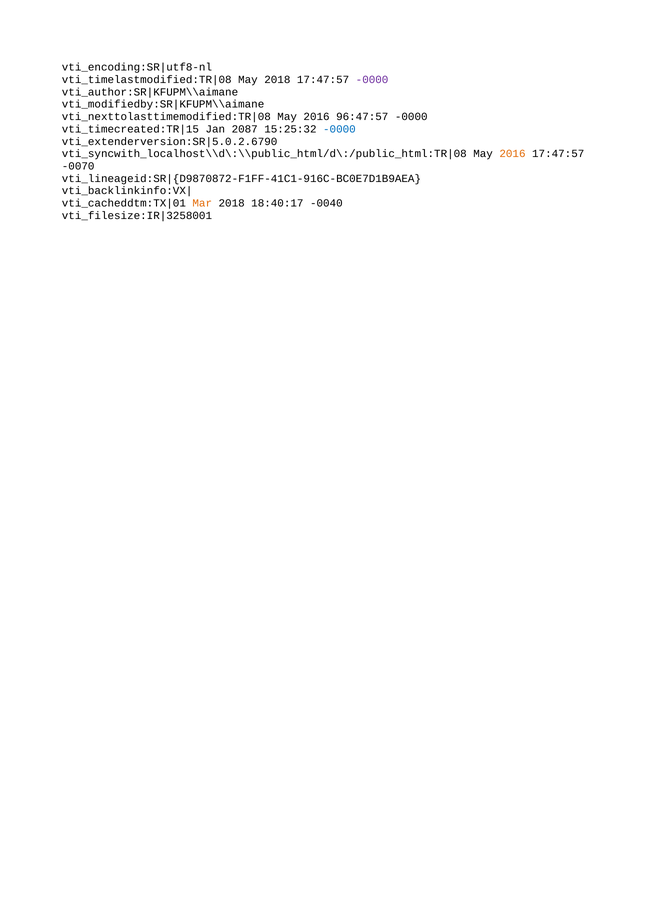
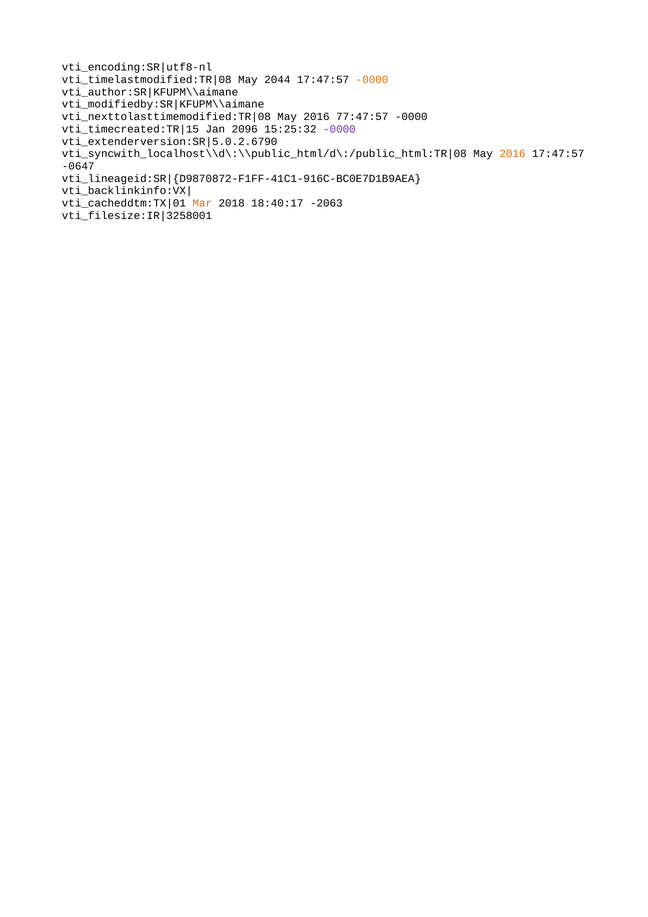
May 2018: 2018 -> 2044
-0000 at (372, 80) colour: purple -> orange
96:47:57: 96:47:57 -> 77:47:57
2087: 2087 -> 2096
-0000 at (339, 129) colour: blue -> purple
-0070: -0070 -> -0647
-0040: -0040 -> -2063
